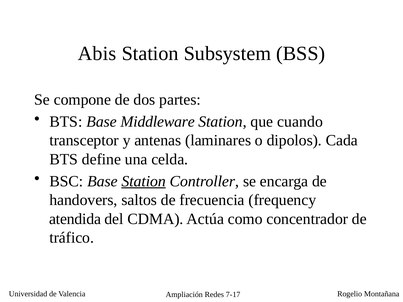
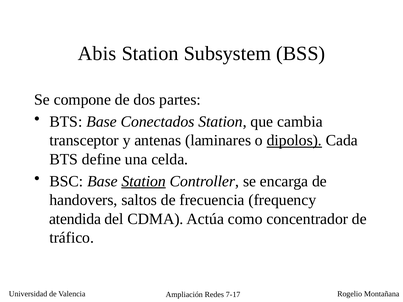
Middleware: Middleware -> Conectados
cuando: cuando -> cambia
dipolos underline: none -> present
